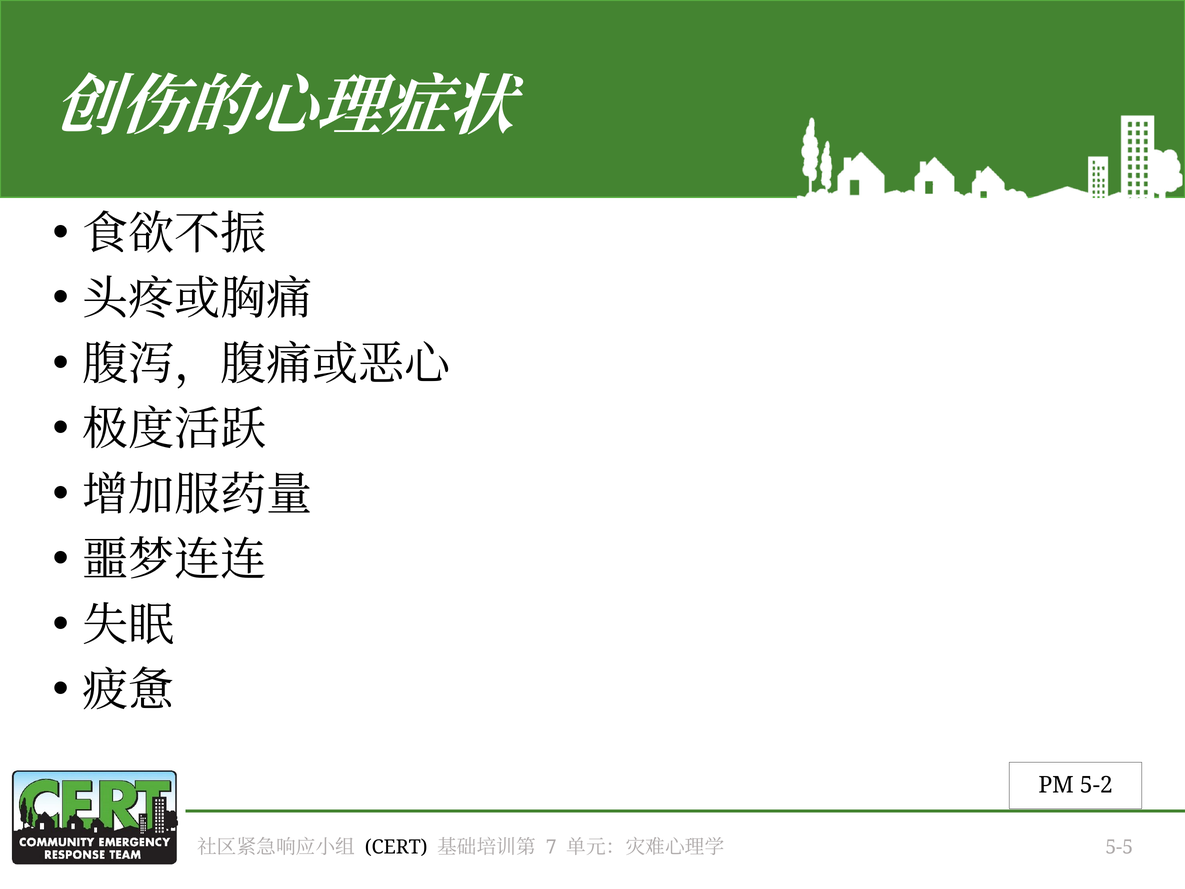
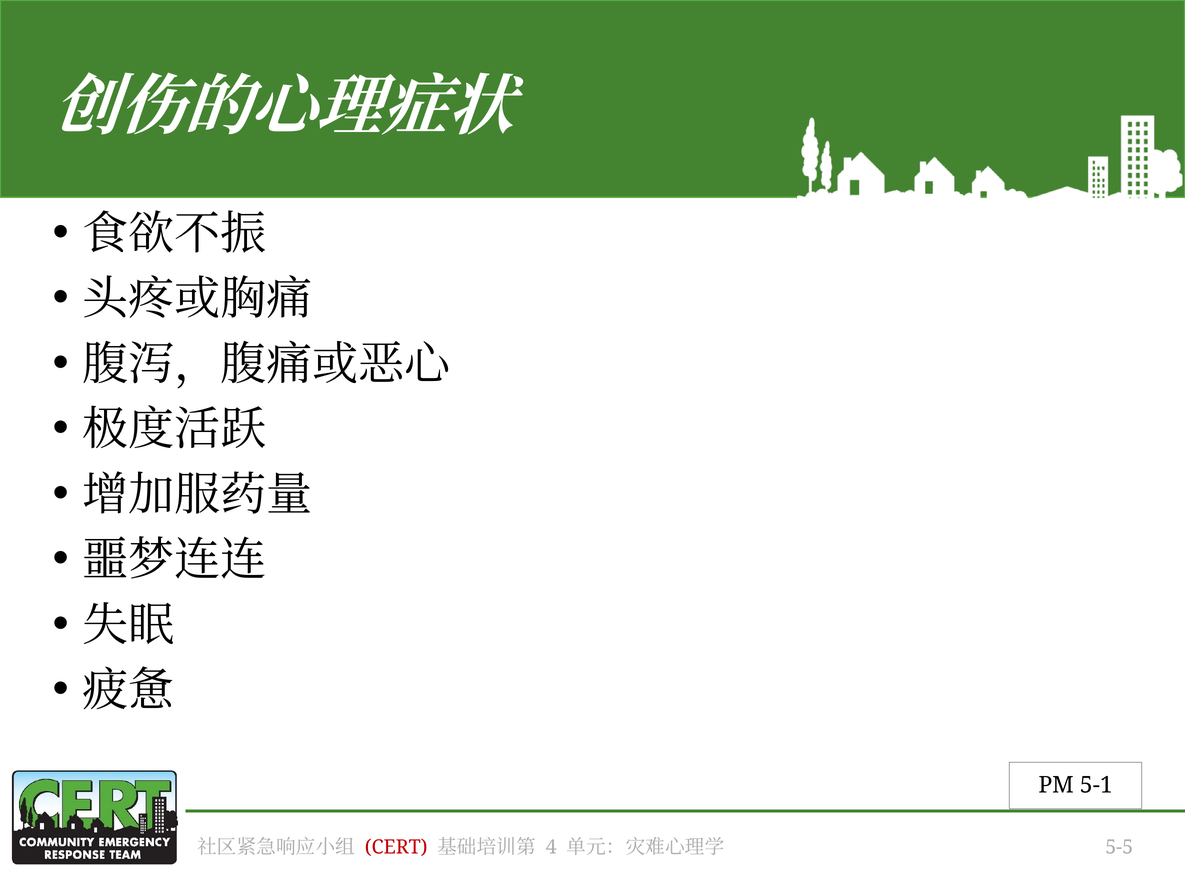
5-2: 5-2 -> 5-1
CERT colour: black -> red
7: 7 -> 4
